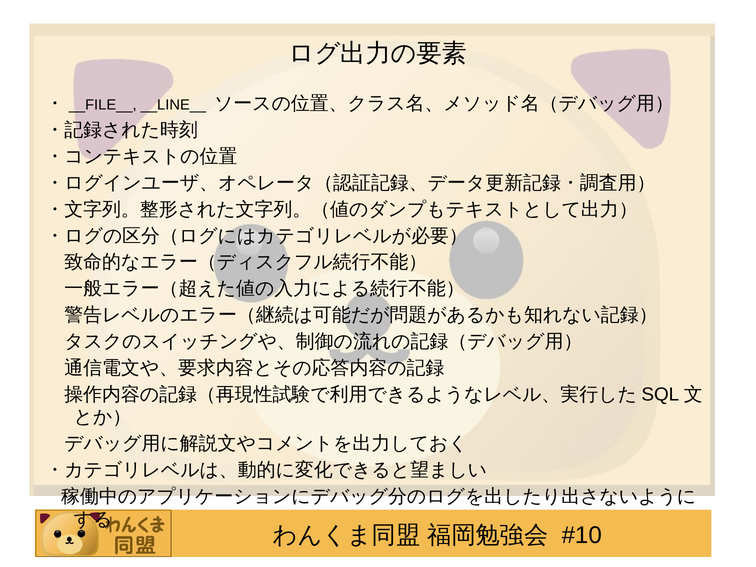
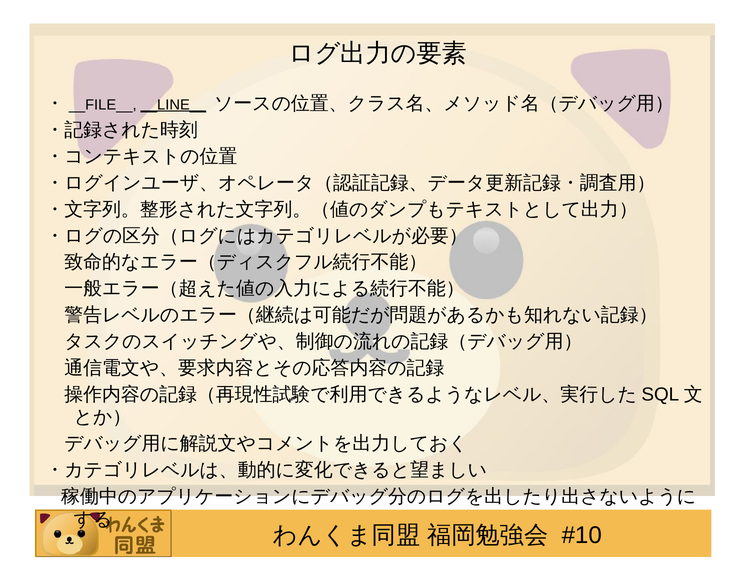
__LINE__ underline: none -> present
